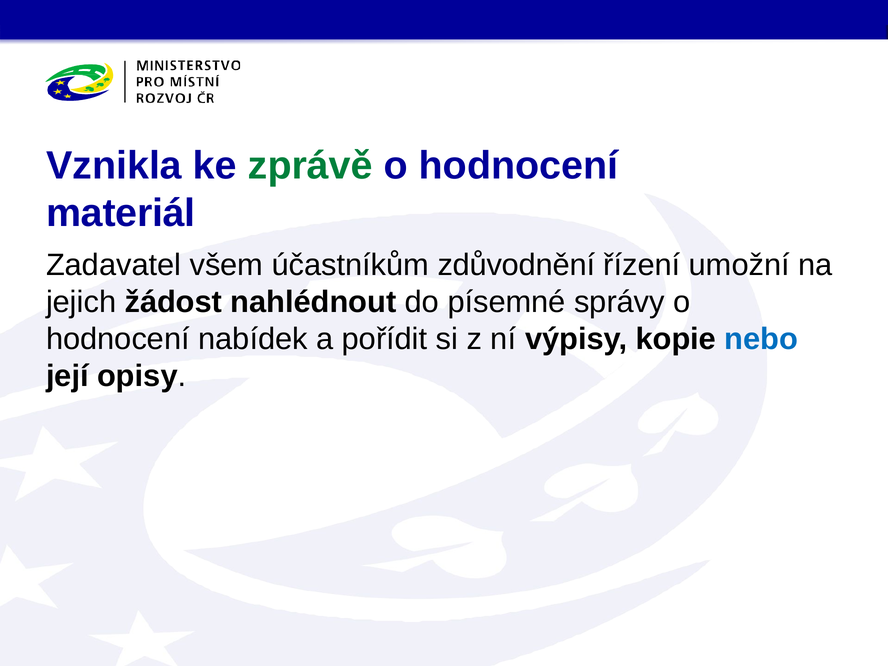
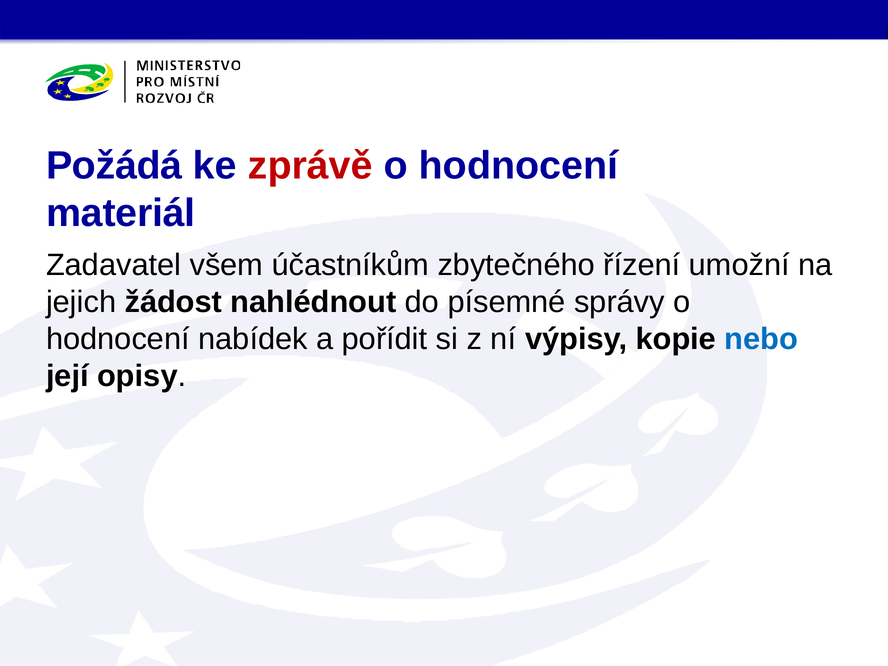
Vznikla: Vznikla -> Požádá
zprávě colour: green -> red
zdůvodnění: zdůvodnění -> zbytečného
